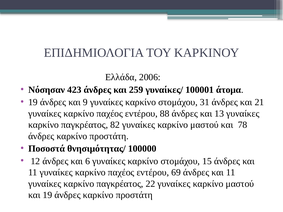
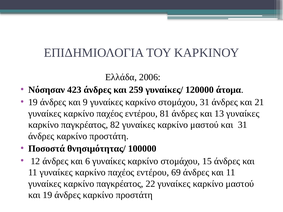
100001: 100001 -> 120000
88: 88 -> 81
και 78: 78 -> 31
